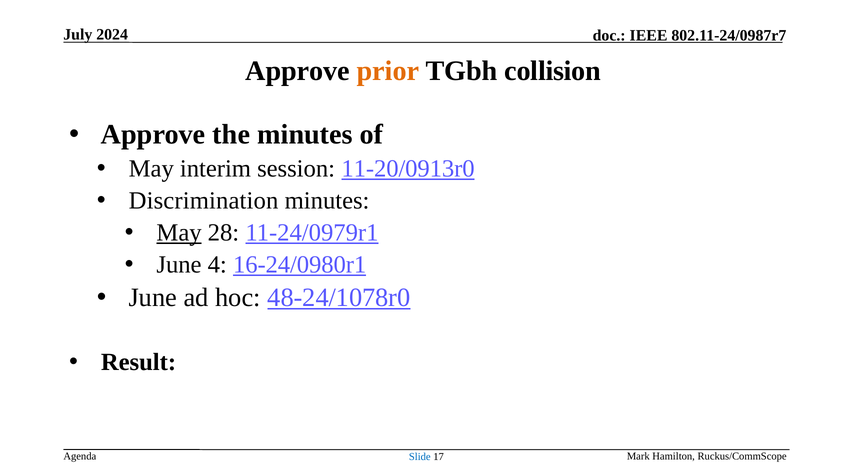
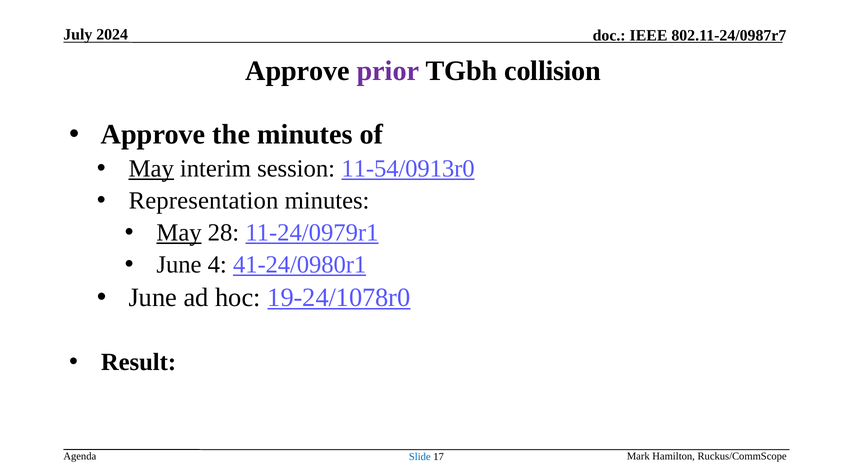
prior colour: orange -> purple
May at (151, 168) underline: none -> present
11-20/0913r0: 11-20/0913r0 -> 11-54/0913r0
Discrimination: Discrimination -> Representation
16-24/0980r1: 16-24/0980r1 -> 41-24/0980r1
48-24/1078r0: 48-24/1078r0 -> 19-24/1078r0
